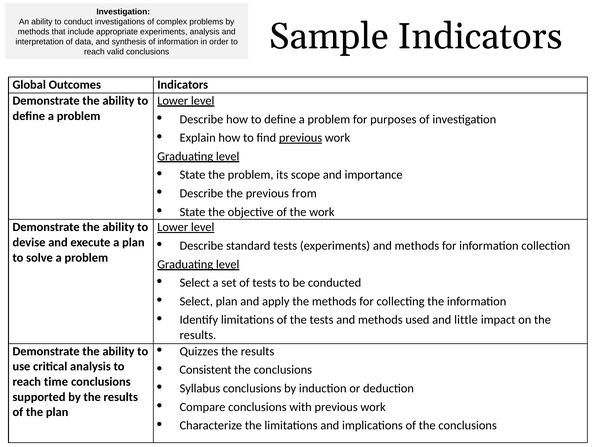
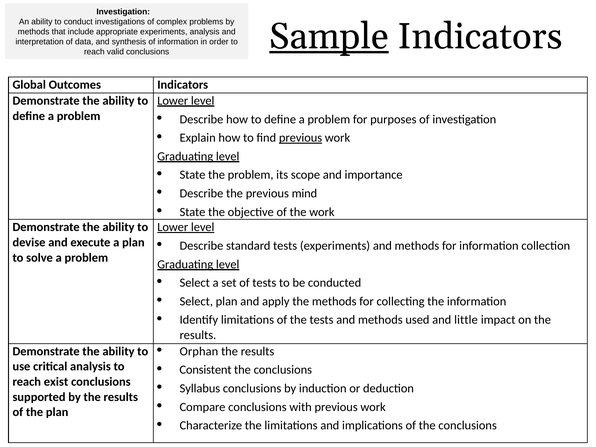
Sample underline: none -> present
from: from -> mind
Quizzes: Quizzes -> Orphan
time: time -> exist
